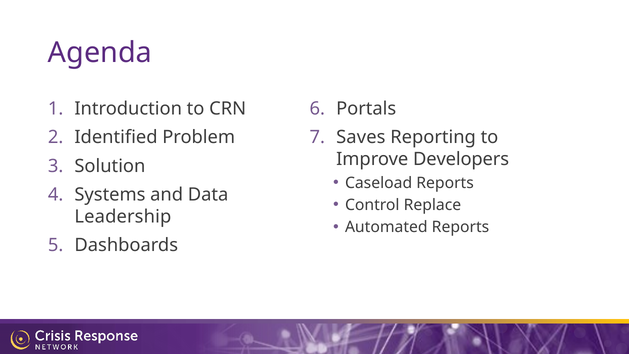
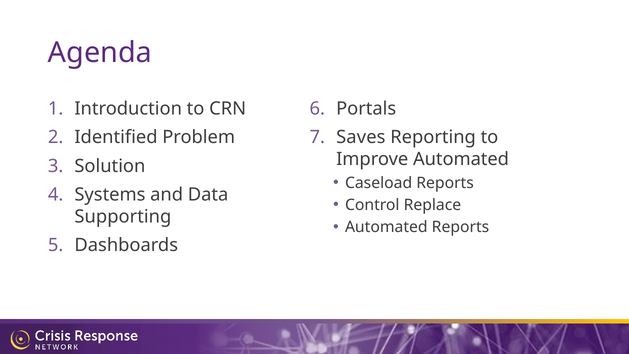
Improve Developers: Developers -> Automated
Leadership: Leadership -> Supporting
